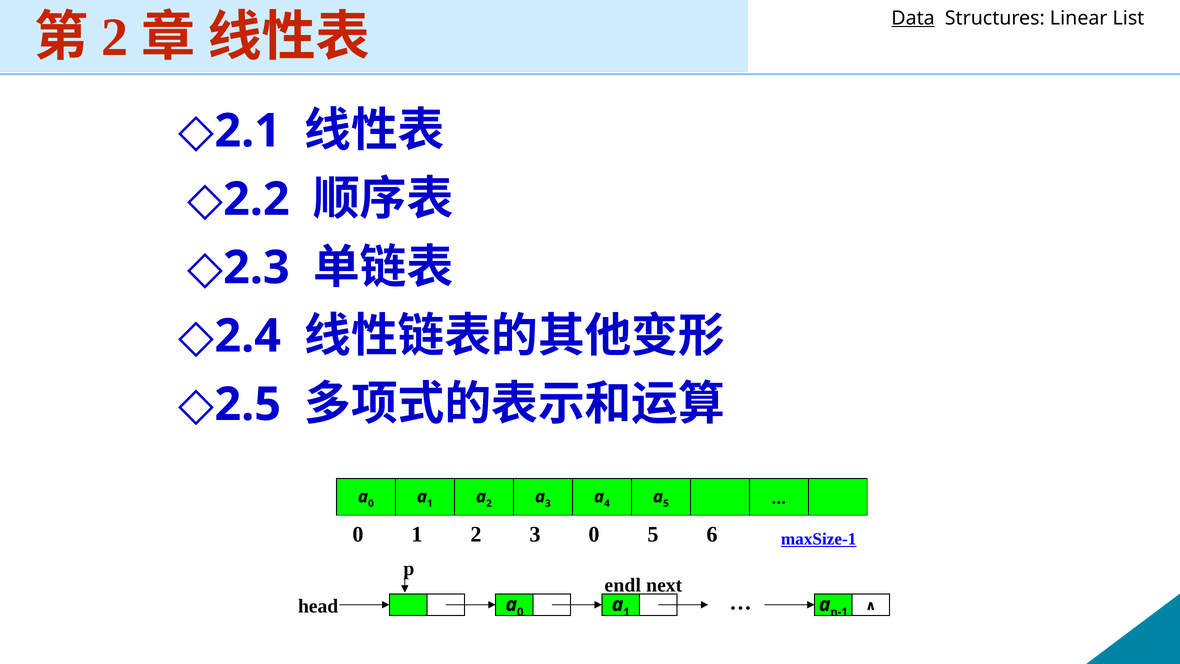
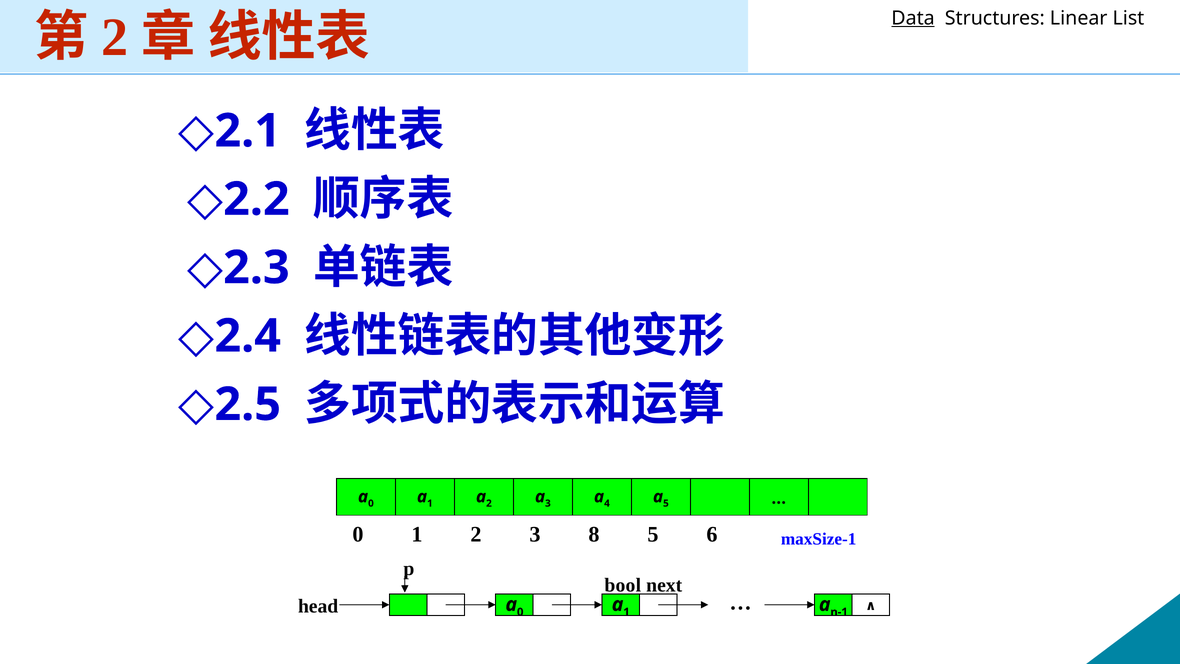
3 0: 0 -> 8
maxSize-1 underline: present -> none
endl: endl -> bool
